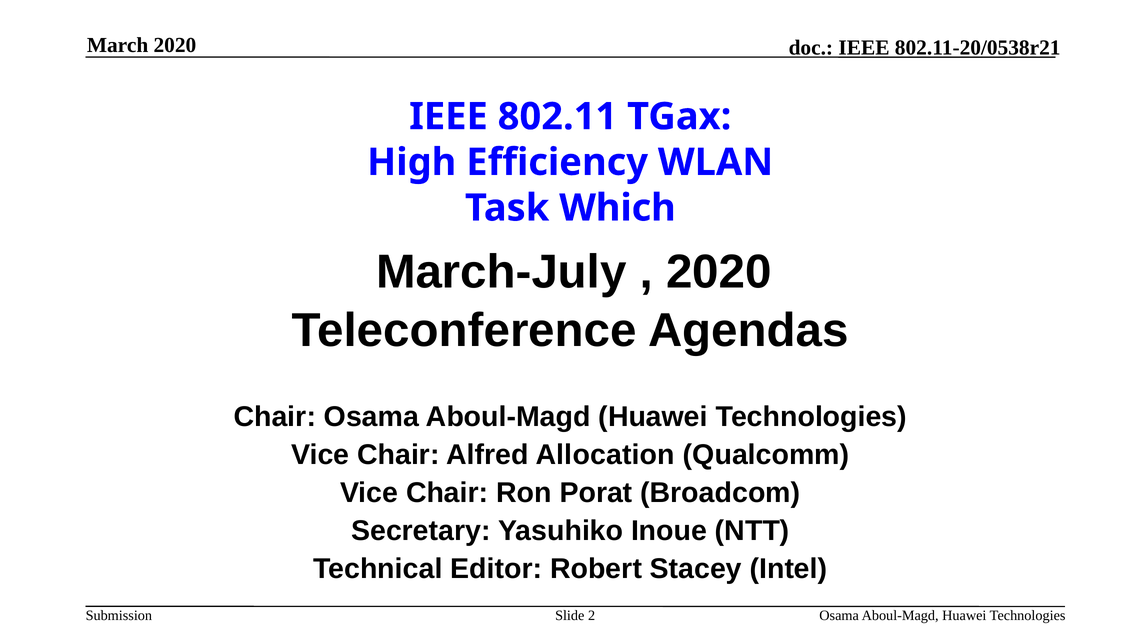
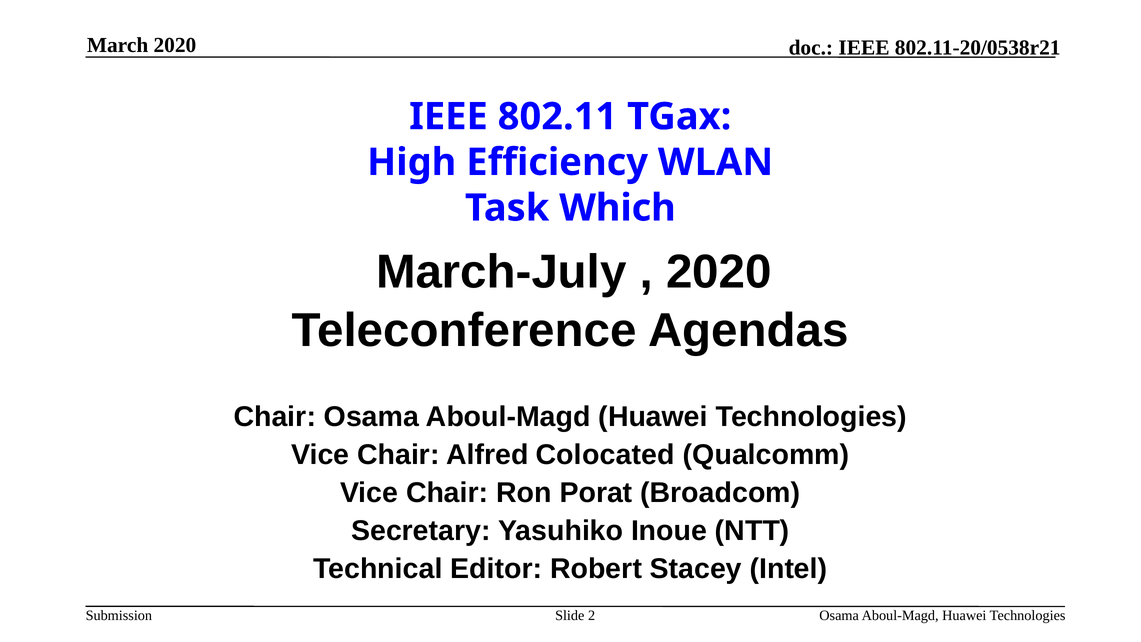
Allocation: Allocation -> Colocated
